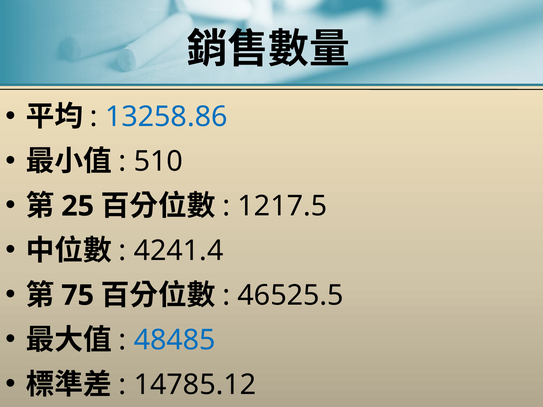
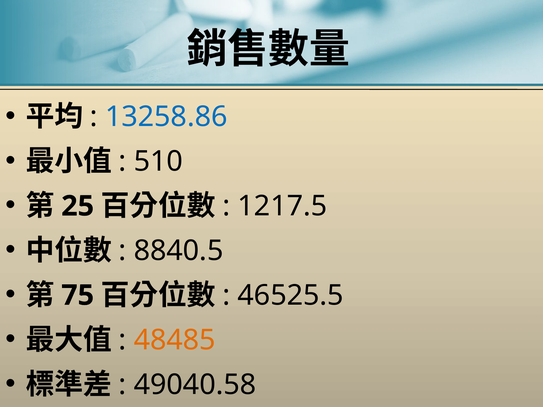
4241.4: 4241.4 -> 8840.5
48485 colour: blue -> orange
14785.12: 14785.12 -> 49040.58
